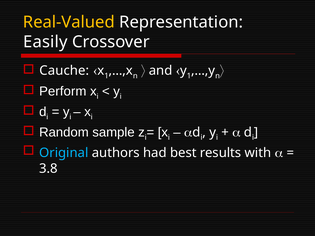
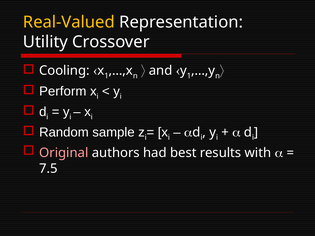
Easily: Easily -> Utility
Cauche: Cauche -> Cooling
Original colour: light blue -> pink
3.8: 3.8 -> 7.5
